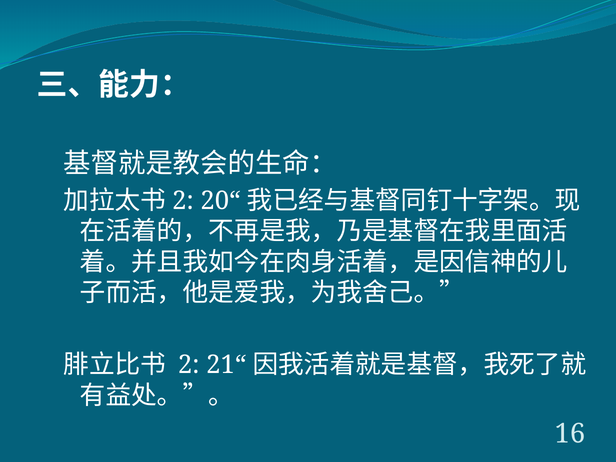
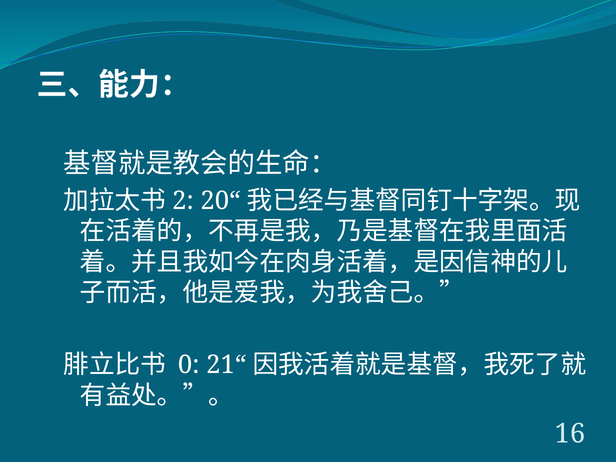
2 at (189, 365): 2 -> 0
